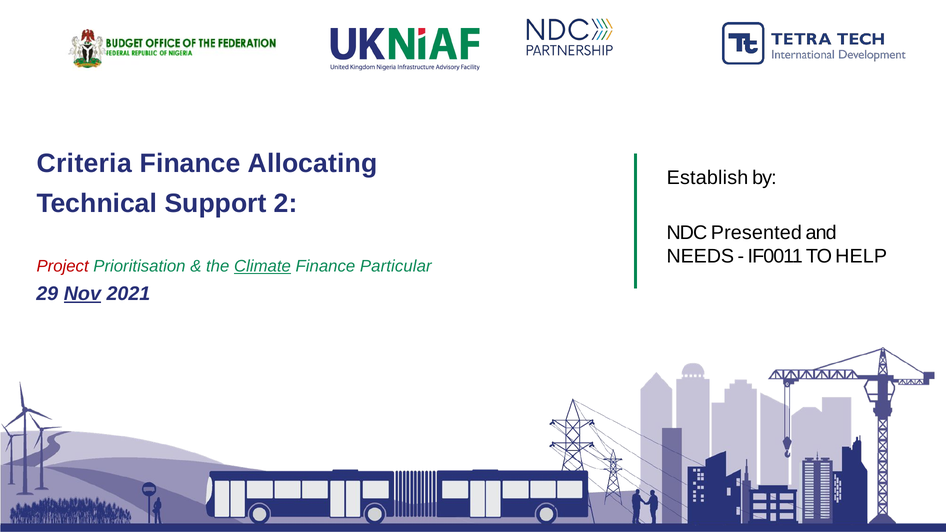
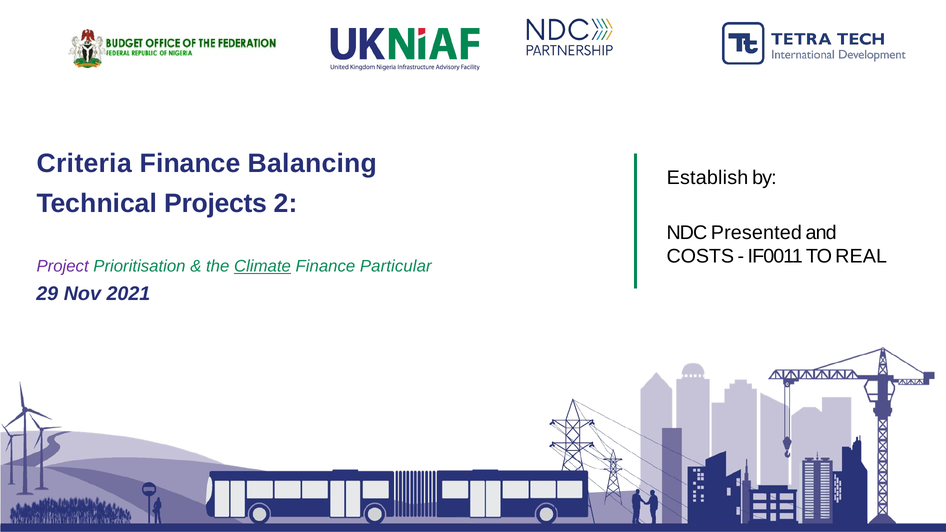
Allocating: Allocating -> Balancing
Support: Support -> Projects
NEEDS: NEEDS -> COSTS
HELP: HELP -> REAL
Project colour: red -> purple
Nov underline: present -> none
